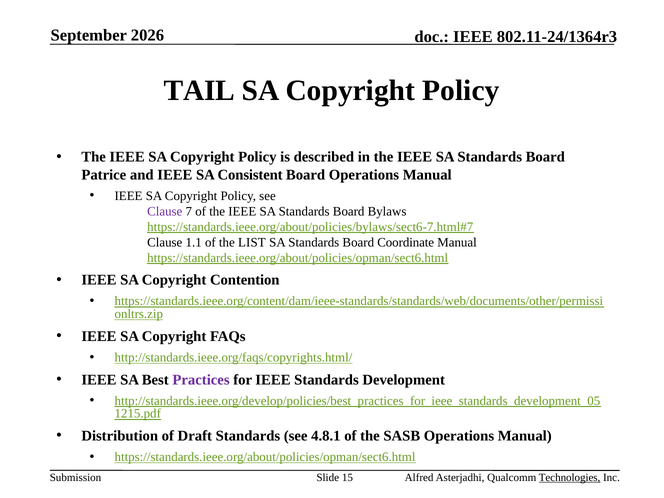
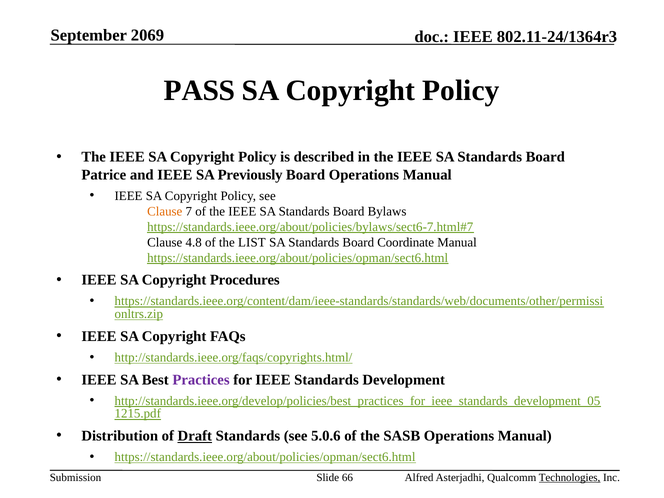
2026: 2026 -> 2069
TAIL: TAIL -> PASS
Consistent: Consistent -> Previously
Clause at (165, 211) colour: purple -> orange
1.1: 1.1 -> 4.8
Contention: Contention -> Procedures
Draft underline: none -> present
4.8.1: 4.8.1 -> 5.0.6
15: 15 -> 66
